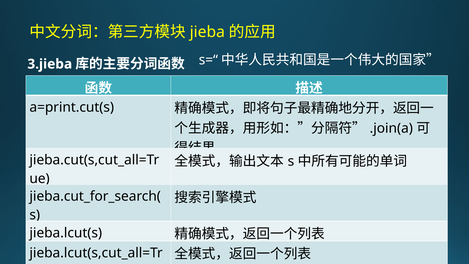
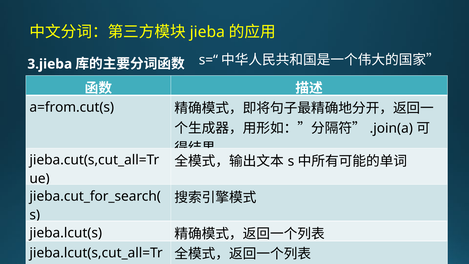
a=print.cut(s: a=print.cut(s -> a=from.cut(s
